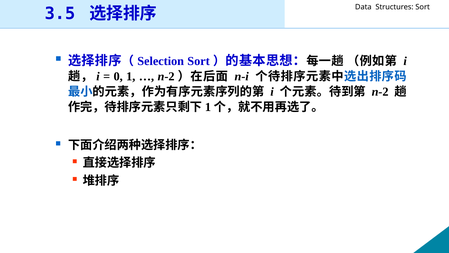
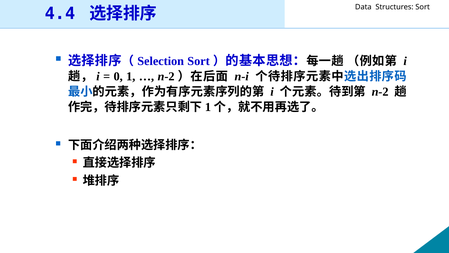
3.5: 3.5 -> 4.4
